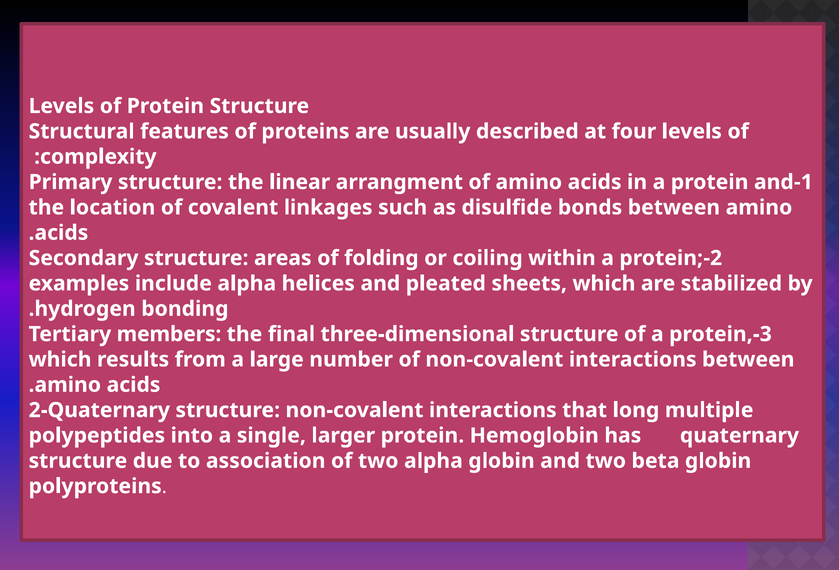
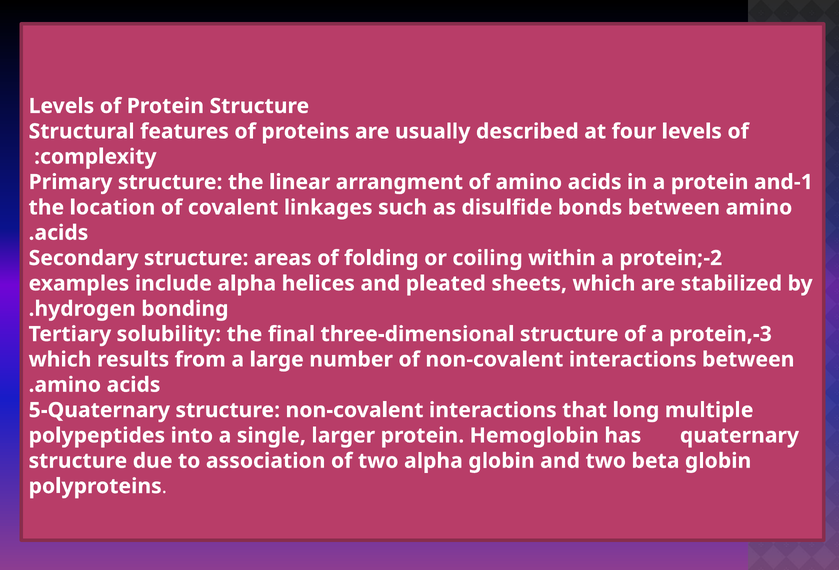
members: members -> solubility
2-Quaternary: 2-Quaternary -> 5-Quaternary
